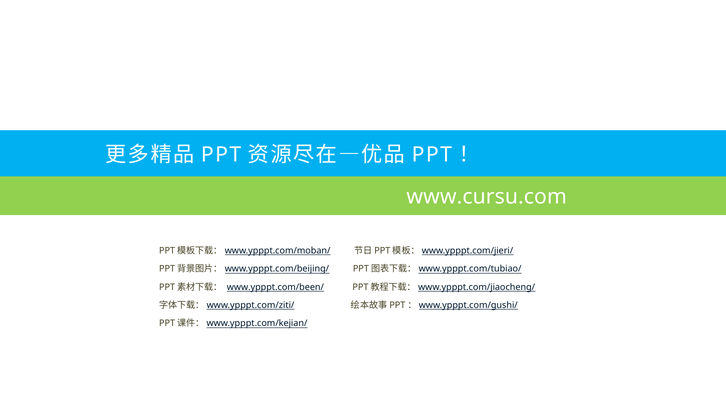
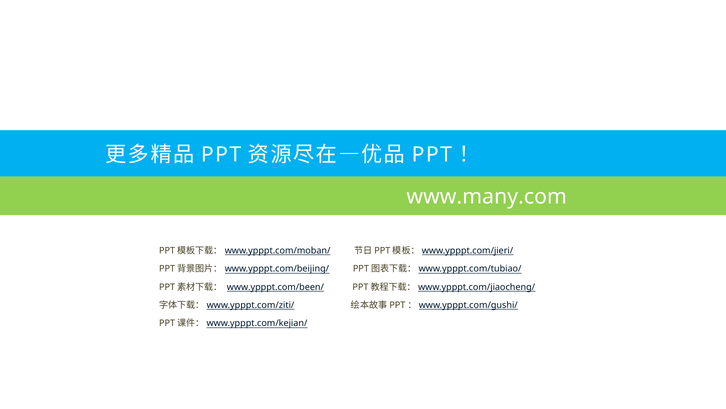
www.cursu.com: www.cursu.com -> www.many.com
